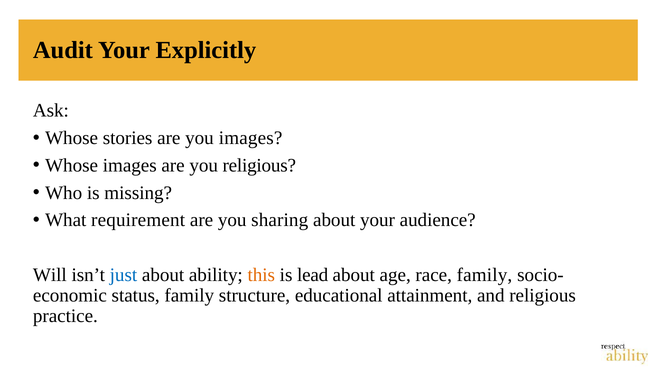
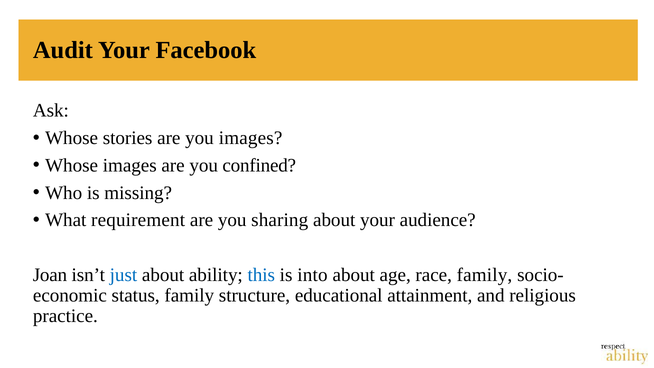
Explicitly: Explicitly -> Facebook
you religious: religious -> confined
Will: Will -> Joan
this colour: orange -> blue
lead: lead -> into
